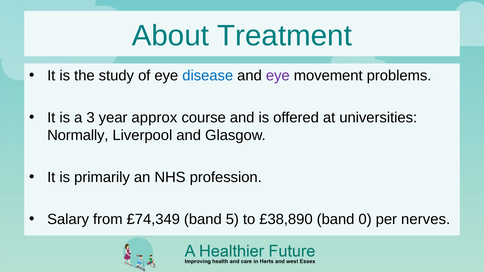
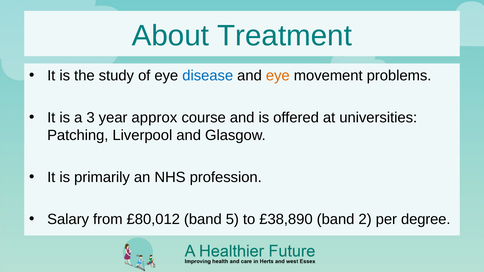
eye at (278, 76) colour: purple -> orange
Normally: Normally -> Patching
£74,349: £74,349 -> £80,012
0: 0 -> 2
nerves: nerves -> degree
